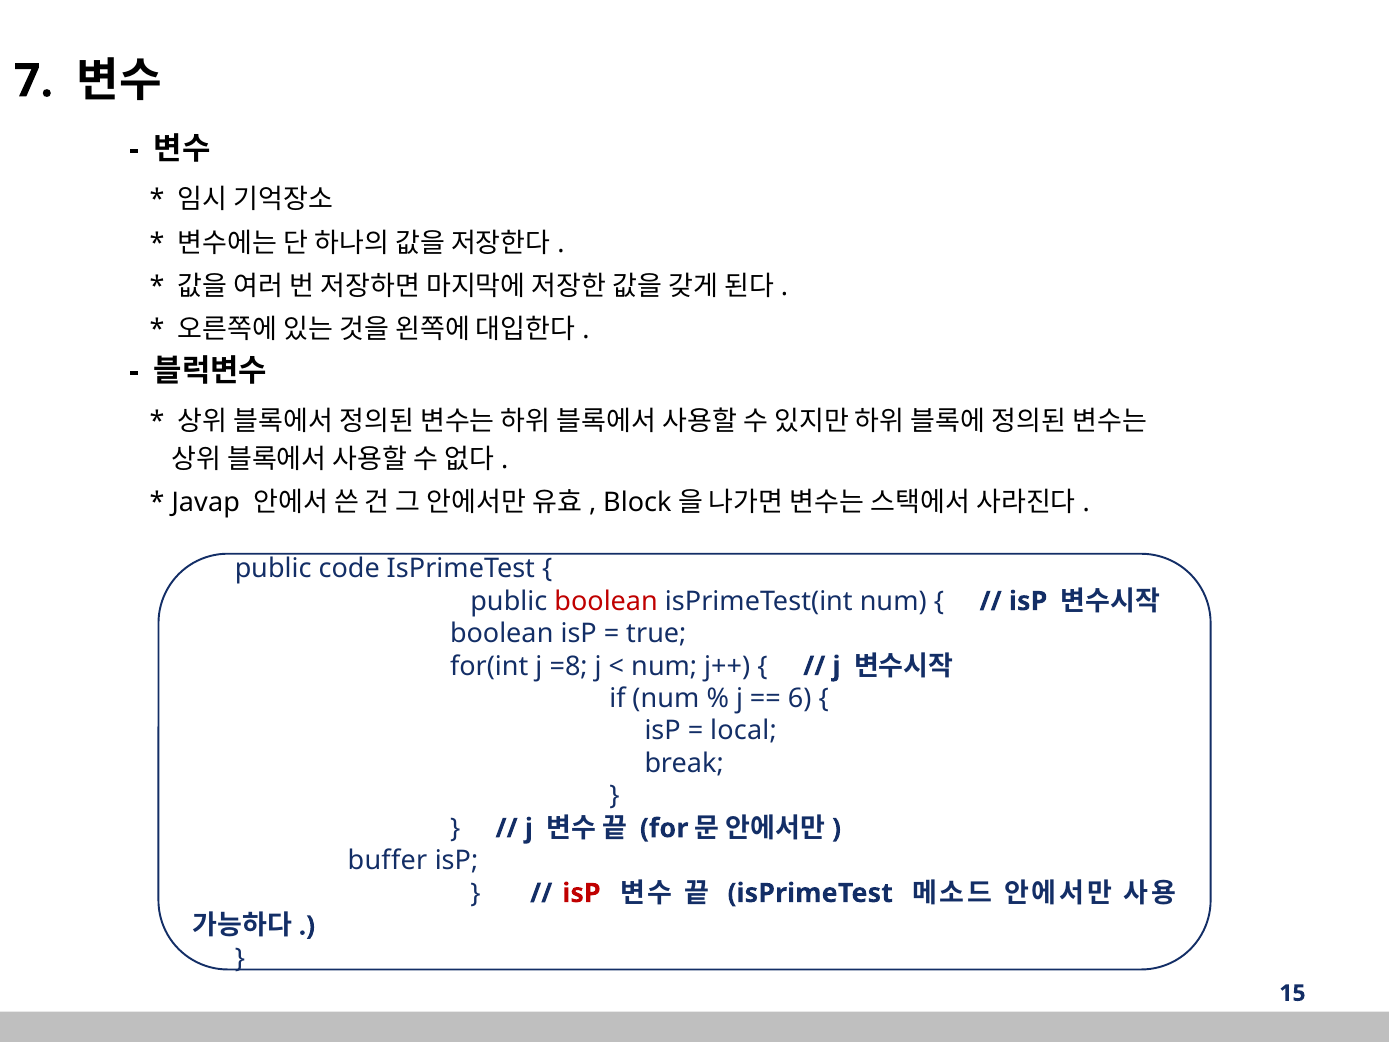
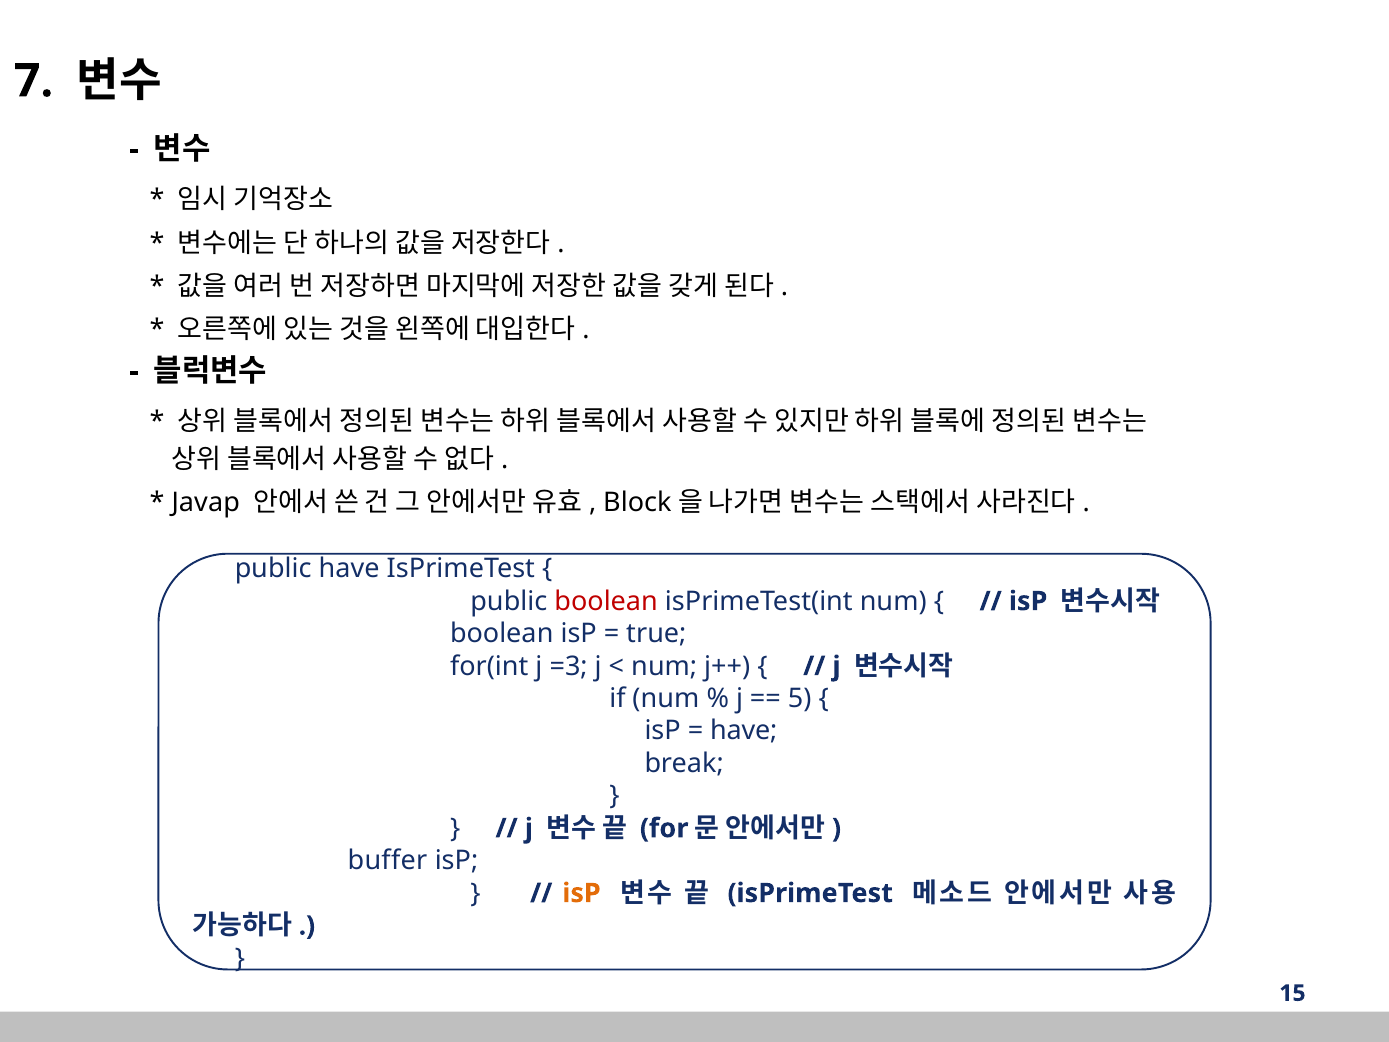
public code: code -> have
=8: =8 -> =3
6: 6 -> 5
local at (744, 731): local -> have
isP at (581, 893) colour: red -> orange
